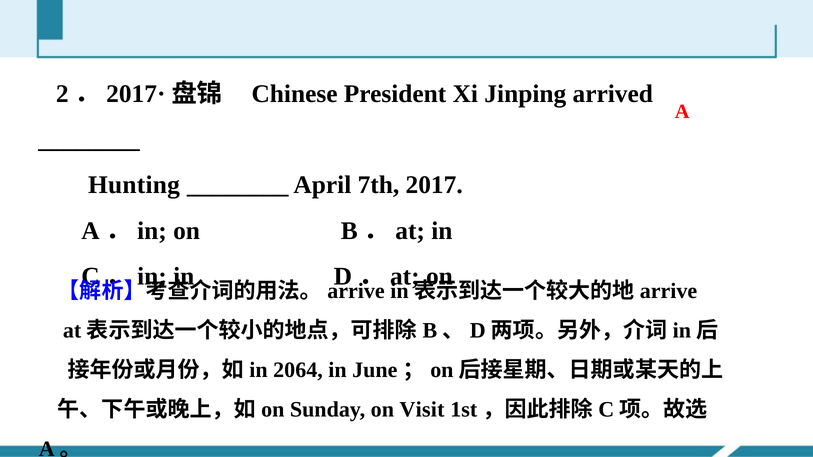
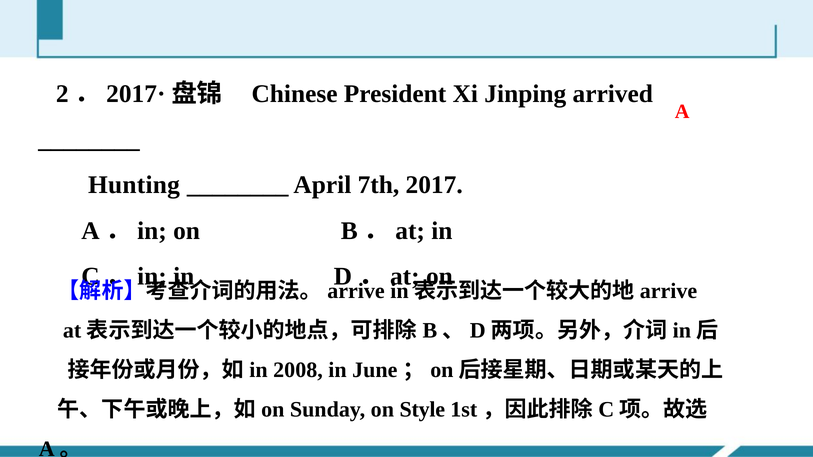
2064: 2064 -> 2008
Visit: Visit -> Style
